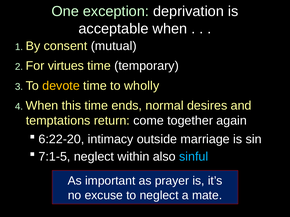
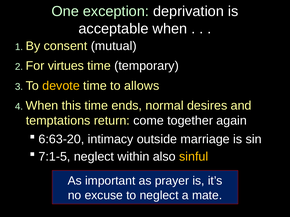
wholly: wholly -> allows
6:22-20: 6:22-20 -> 6:63-20
sinful colour: light blue -> yellow
